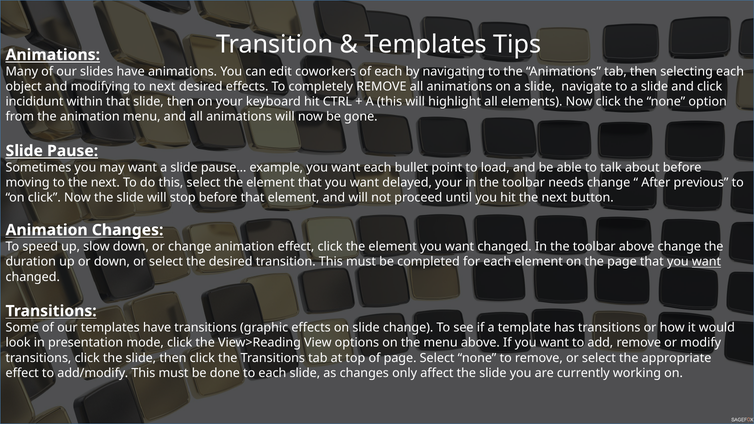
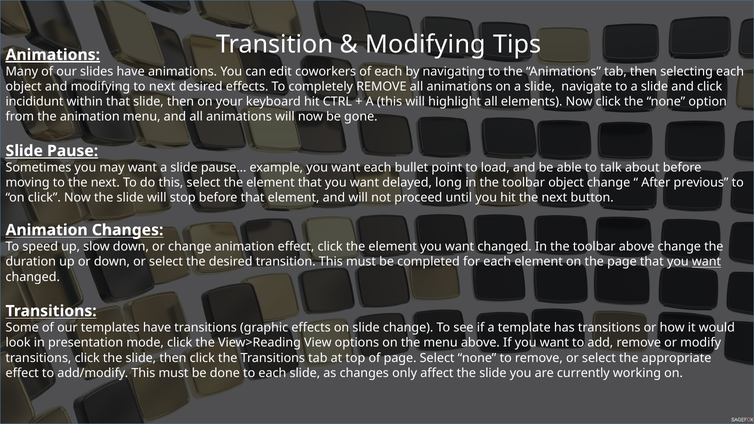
Templates at (426, 44): Templates -> Modifying
Animations at (53, 55) underline: none -> present
delayed your: your -> long
toolbar needs: needs -> object
